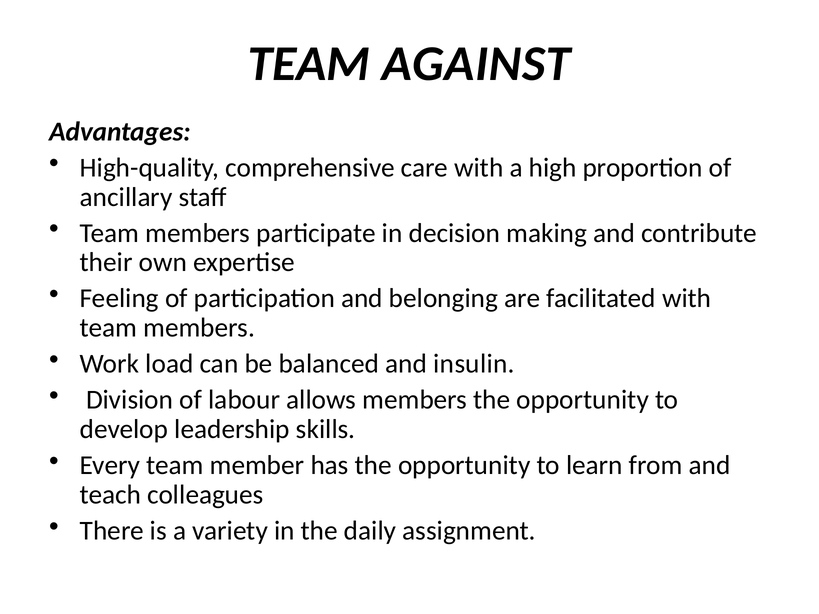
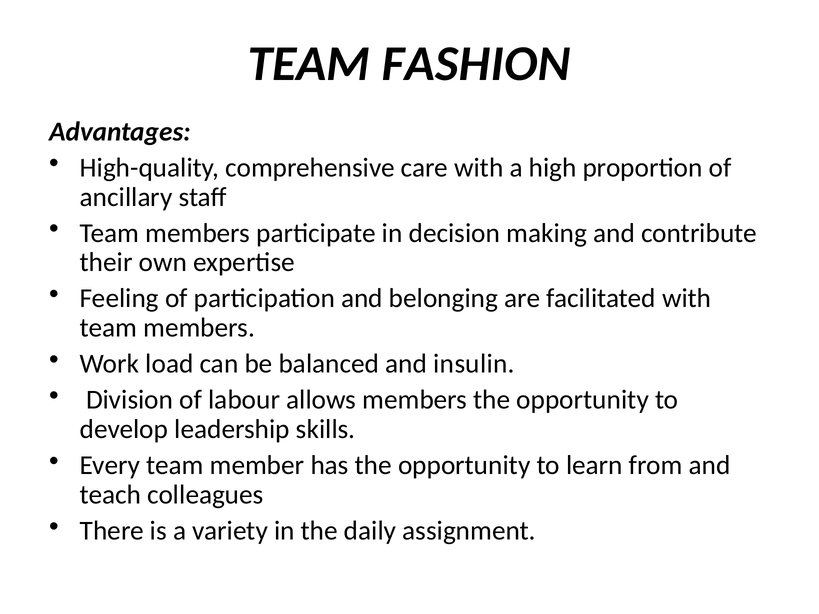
AGAINST: AGAINST -> FASHION
